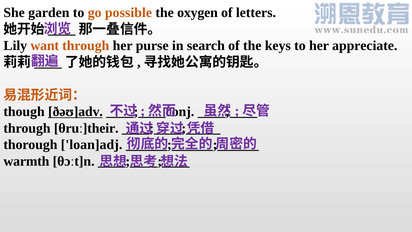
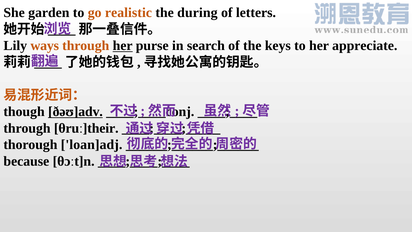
possible: possible -> realistic
oxygen: oxygen -> during
want: want -> ways
her at (123, 46) underline: none -> present
warmth: warmth -> because
